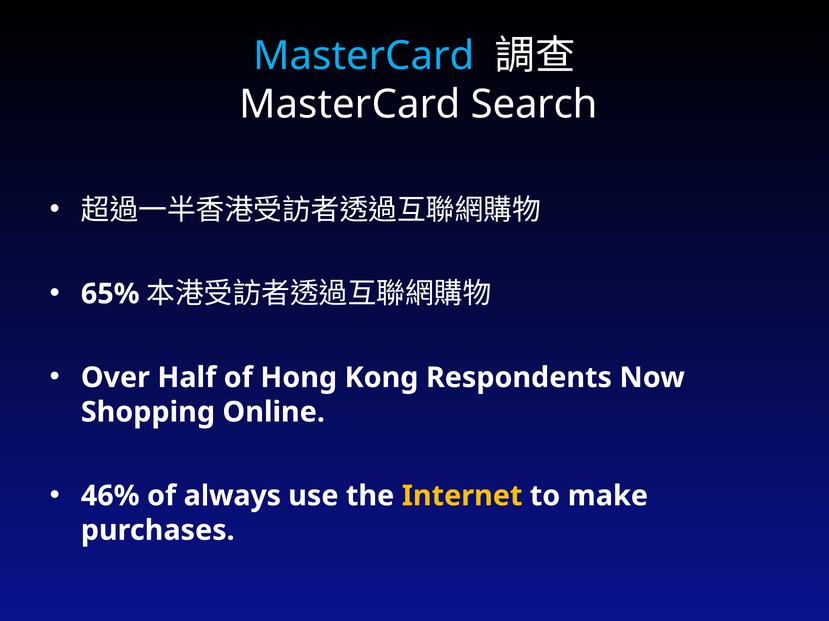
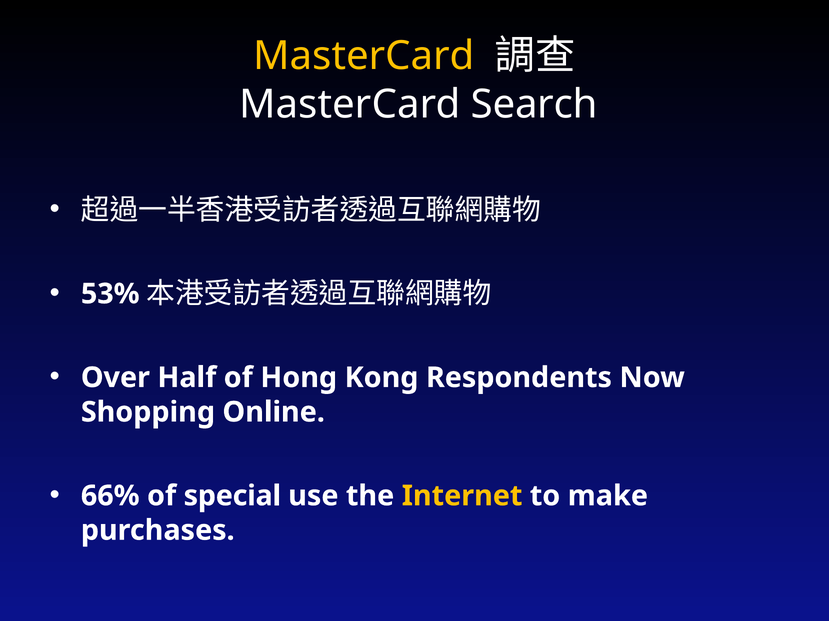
MasterCard at (364, 56) colour: light blue -> yellow
65%: 65% -> 53%
46%: 46% -> 66%
always: always -> special
